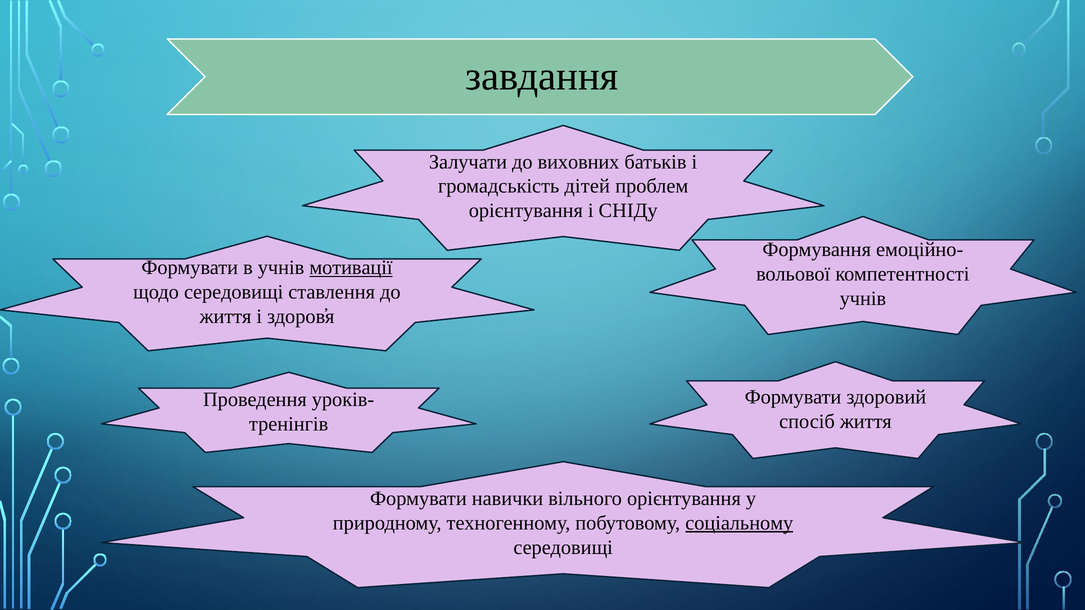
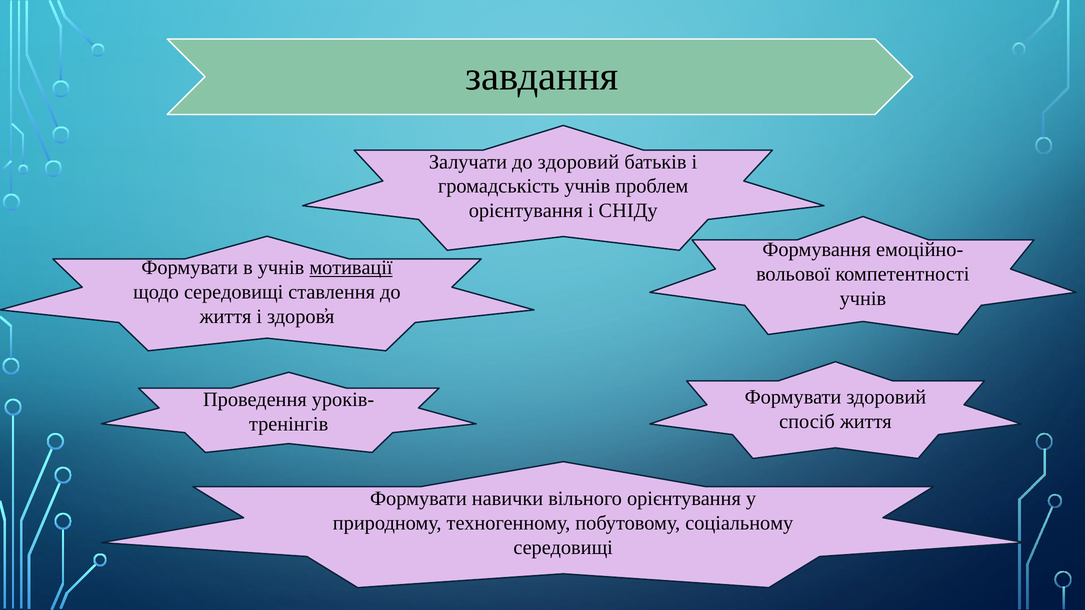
до виховних: виховних -> здоровий
громадськість дітей: дітей -> учнів
соціальному underline: present -> none
